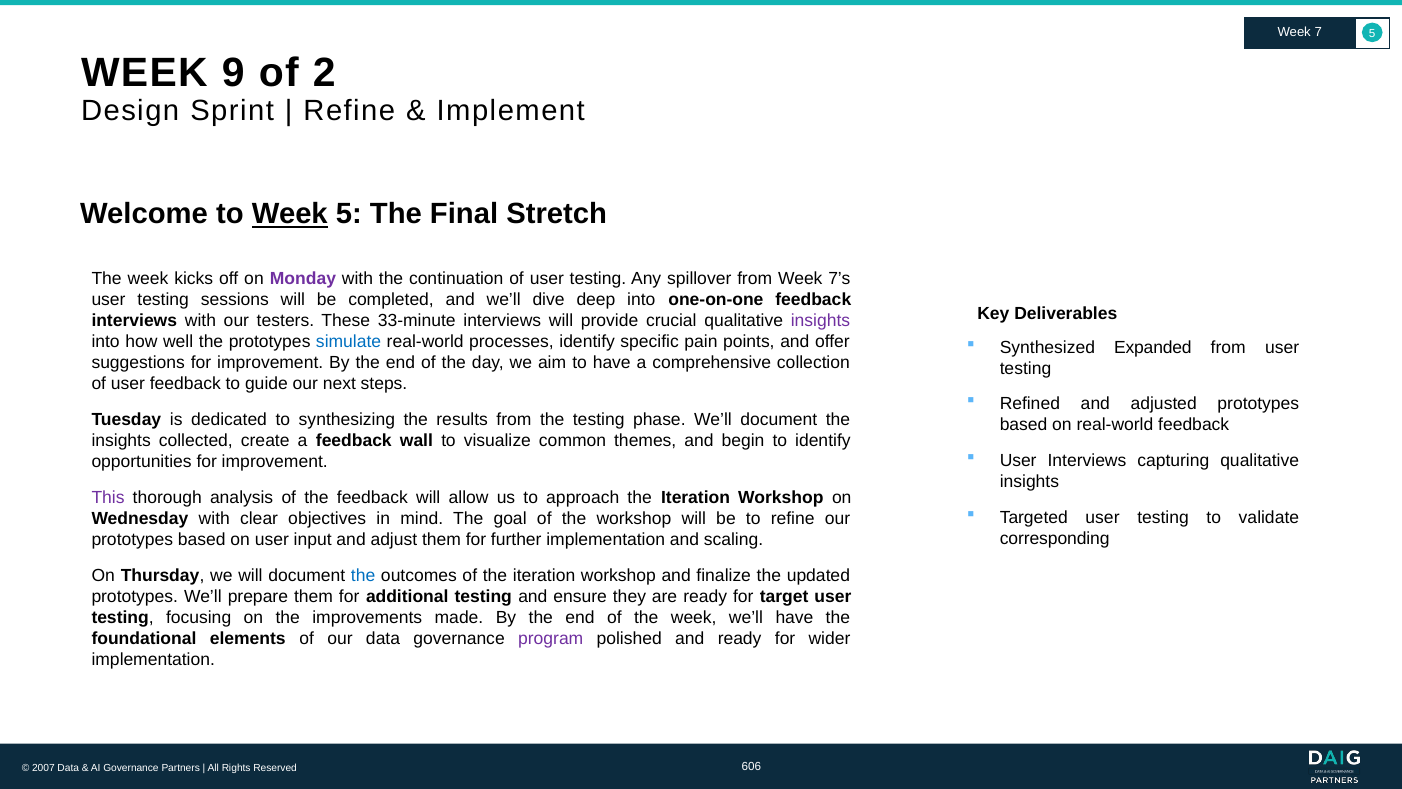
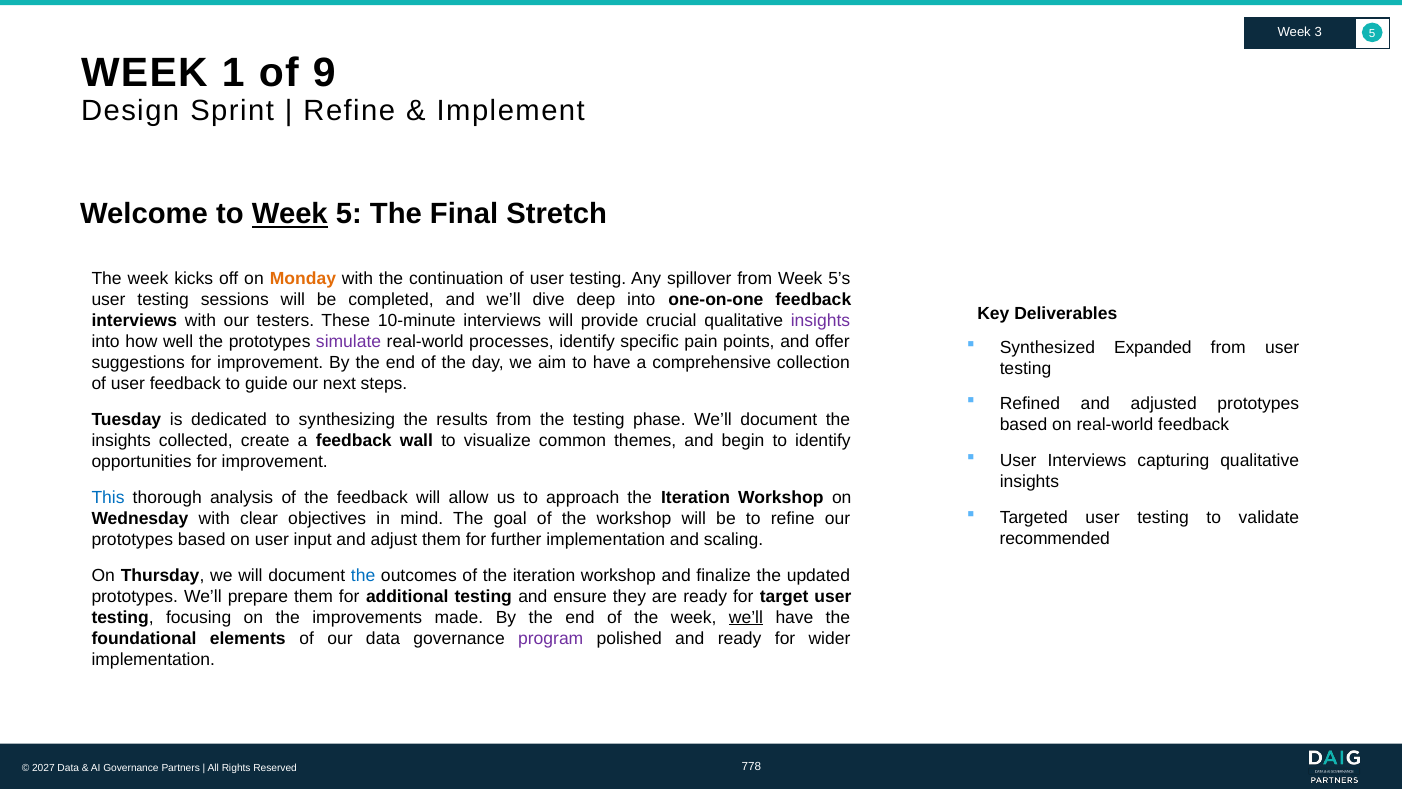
7: 7 -> 3
9: 9 -> 1
2: 2 -> 9
Monday colour: purple -> orange
7’s: 7’s -> 5’s
33-minute: 33-minute -> 10-minute
simulate colour: blue -> purple
This colour: purple -> blue
corresponding: corresponding -> recommended
we’ll at (746, 617) underline: none -> present
2007: 2007 -> 2027
606: 606 -> 778
